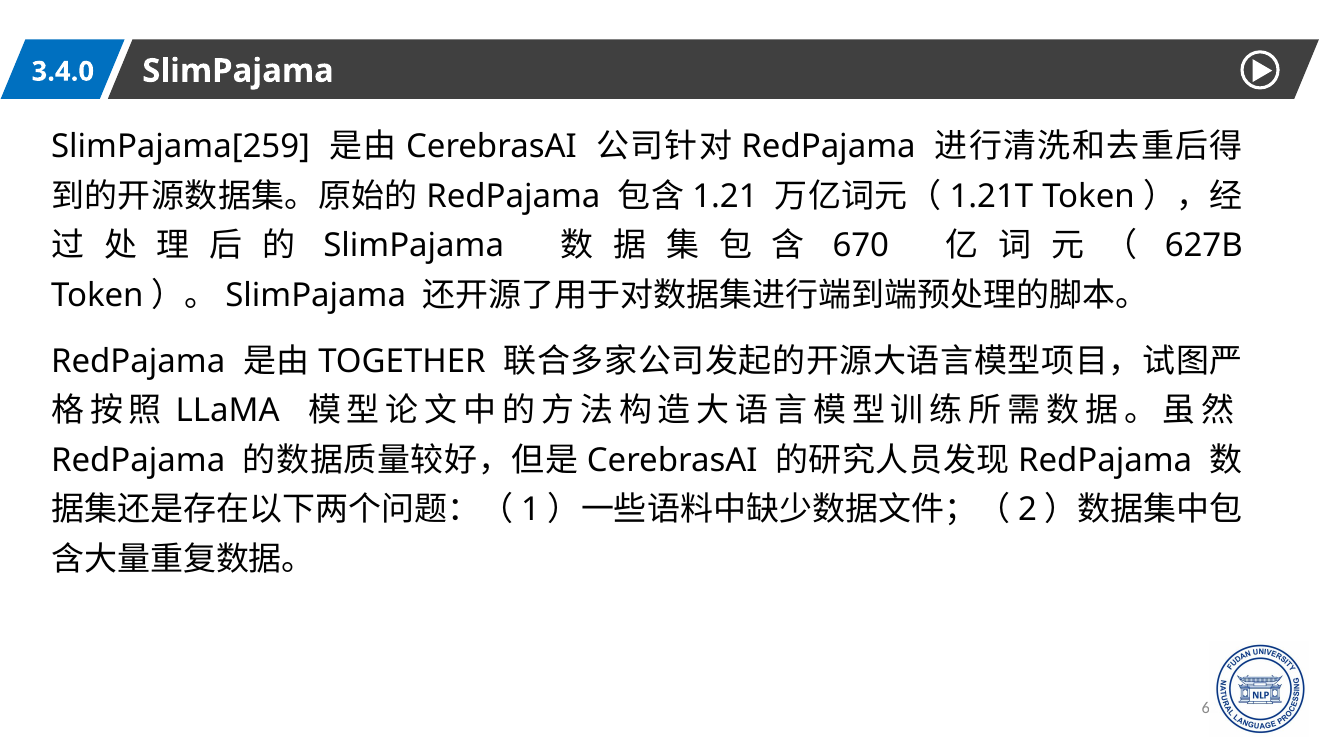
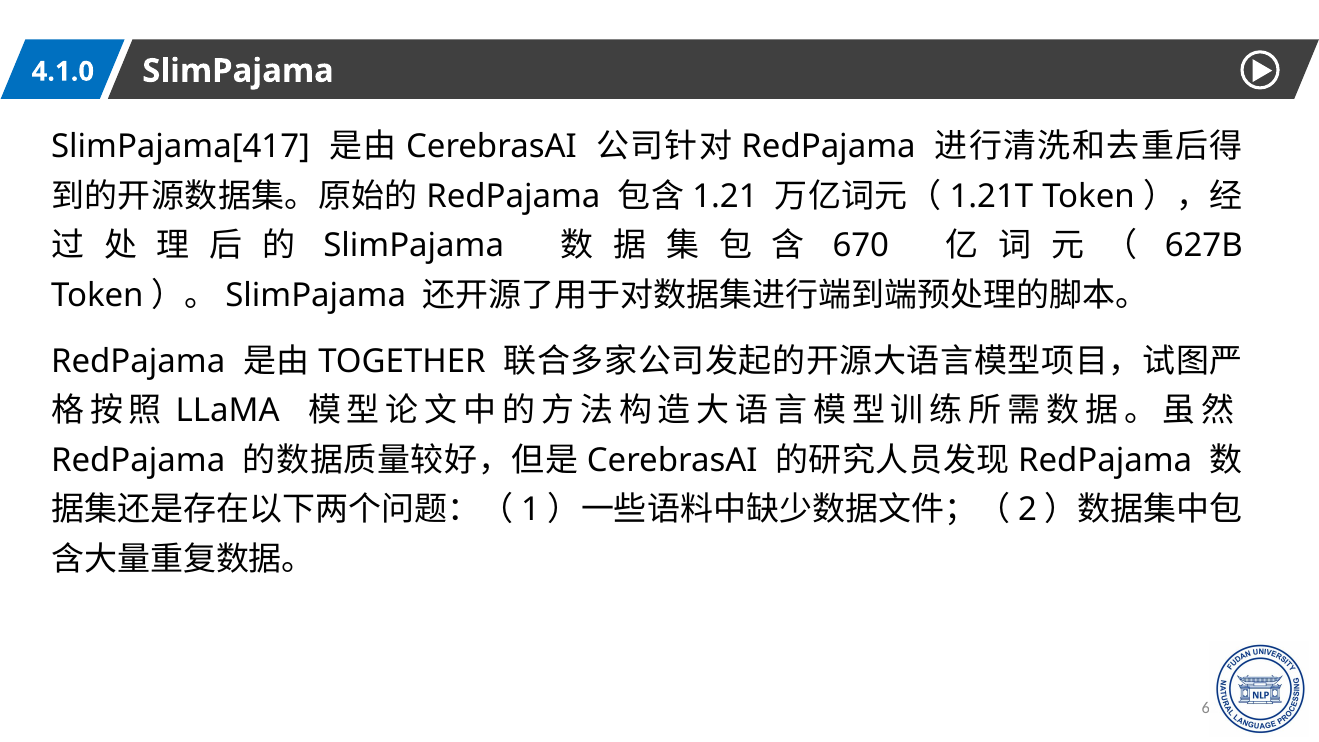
3.4.0: 3.4.0 -> 4.1.0
SlimPajama[259: SlimPajama[259 -> SlimPajama[417
